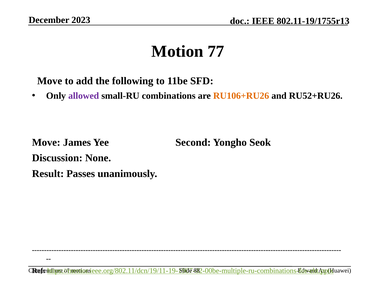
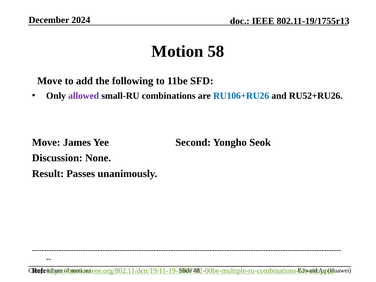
2023: 2023 -> 2024
77: 77 -> 58
RU106+RU26 colour: orange -> blue
